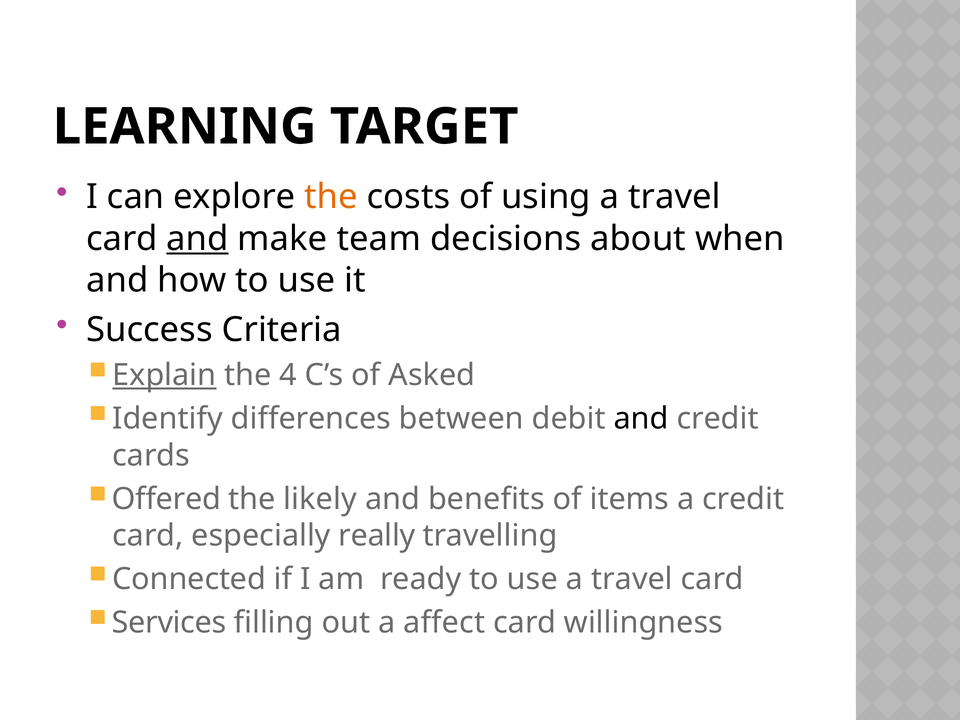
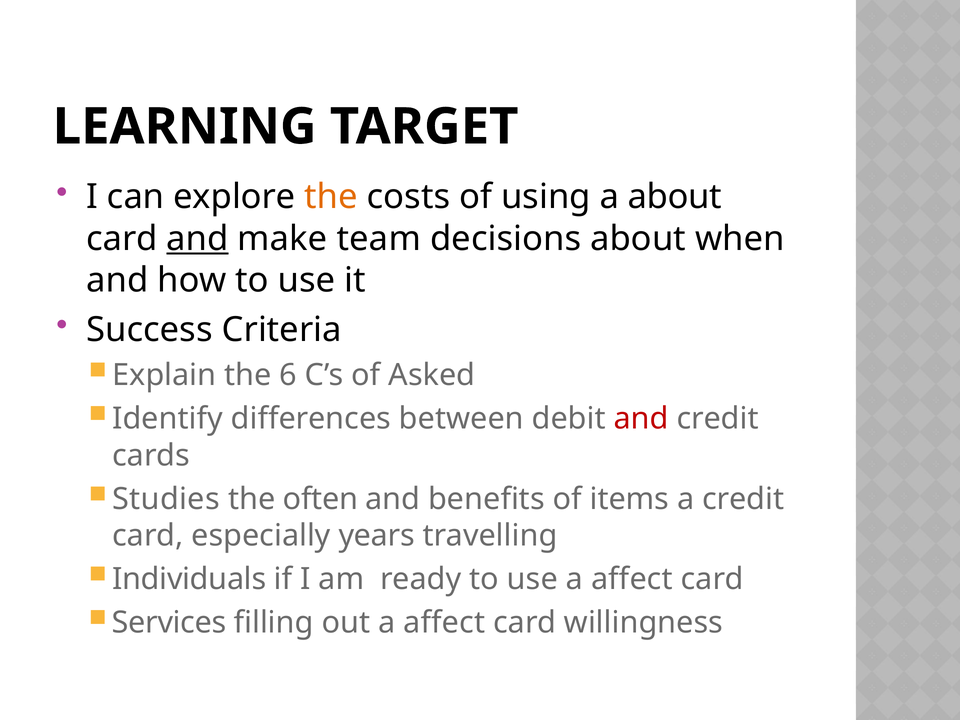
using a travel: travel -> about
Explain underline: present -> none
4: 4 -> 6
and at (641, 419) colour: black -> red
Offered: Offered -> Studies
likely: likely -> often
really: really -> years
Connected: Connected -> Individuals
use a travel: travel -> affect
